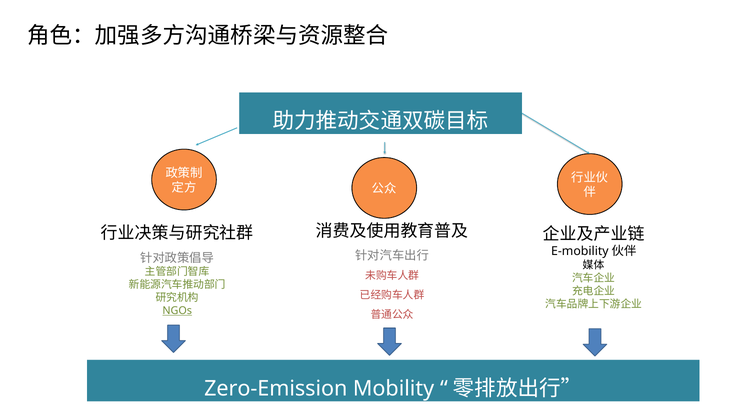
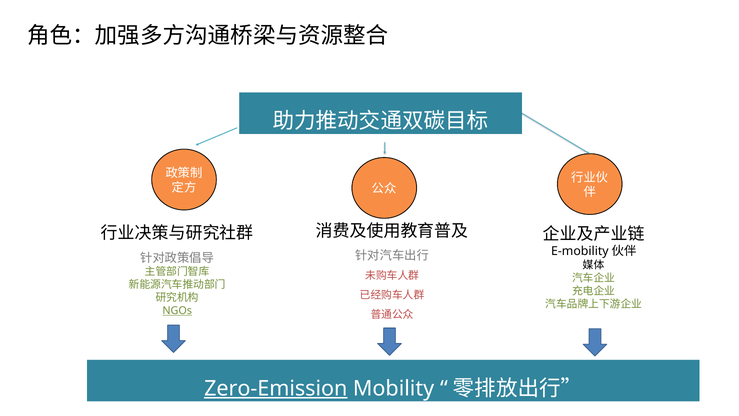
Zero-Emission underline: none -> present
